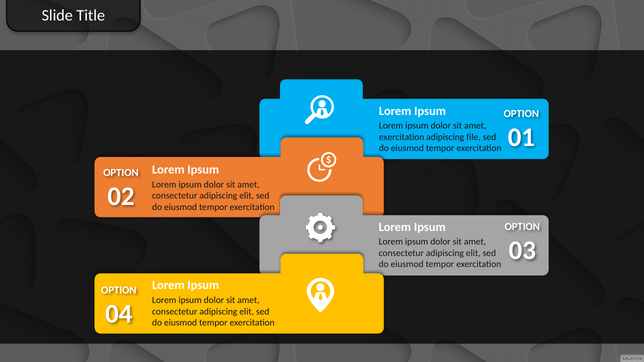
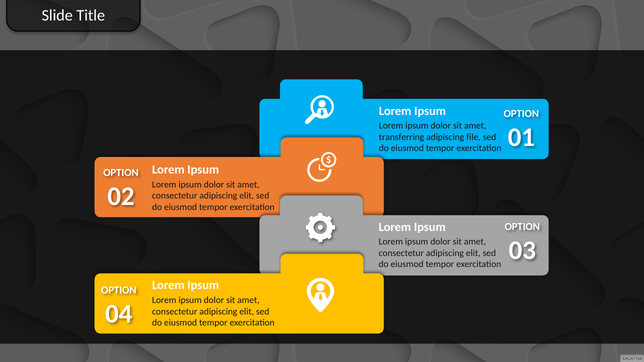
exercitation at (402, 137): exercitation -> transferring
